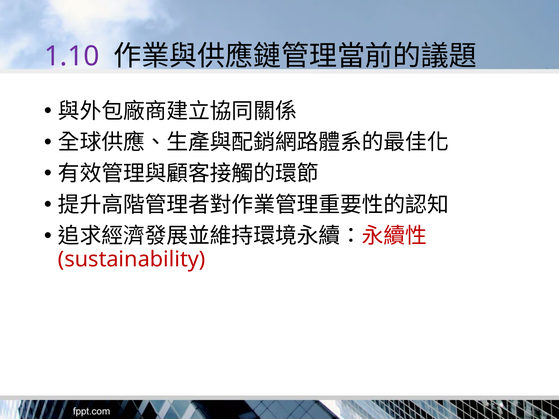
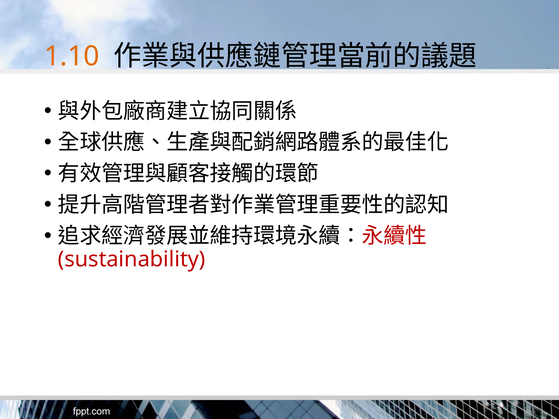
1.10 colour: purple -> orange
